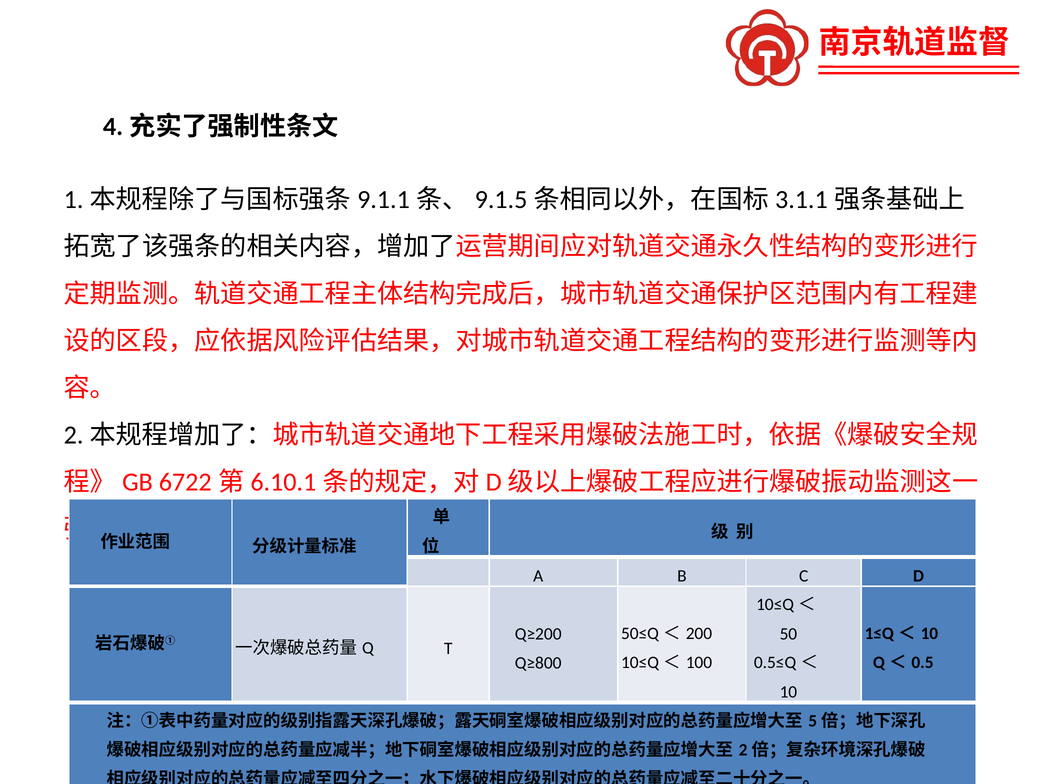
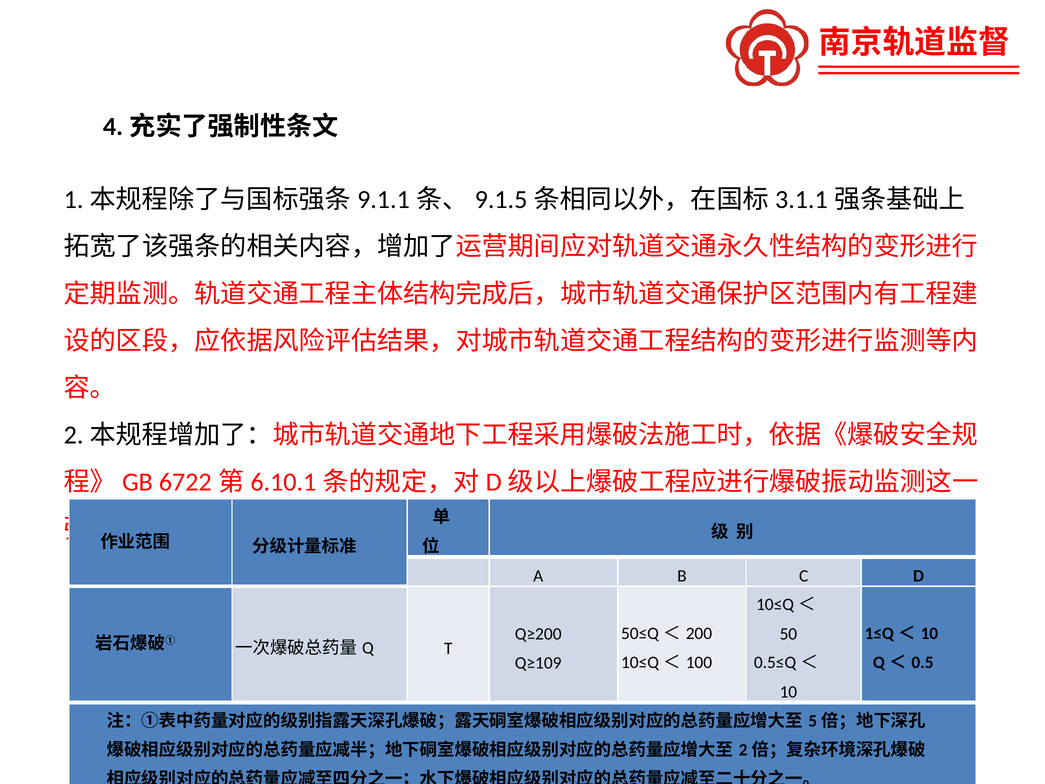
Q≥800: Q≥800 -> Q≥109
